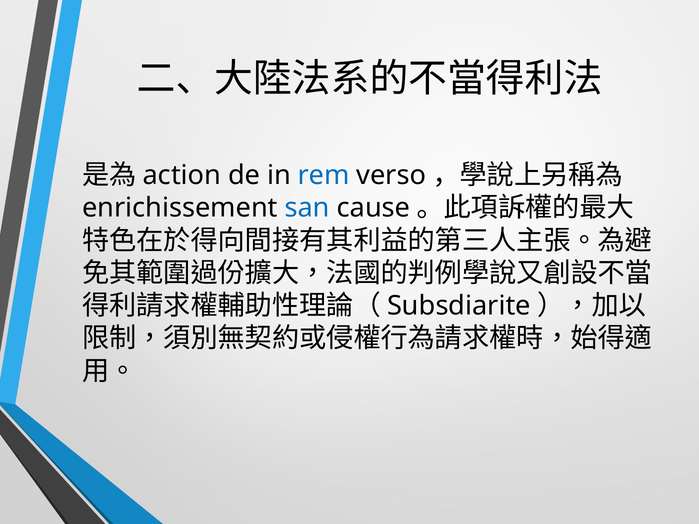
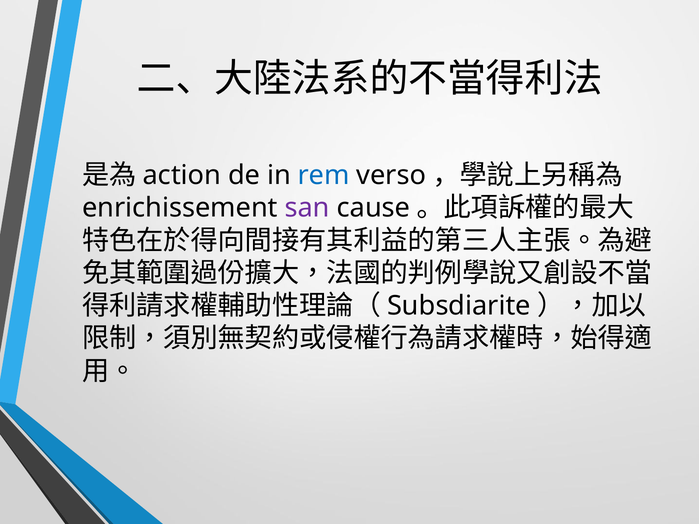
san colour: blue -> purple
